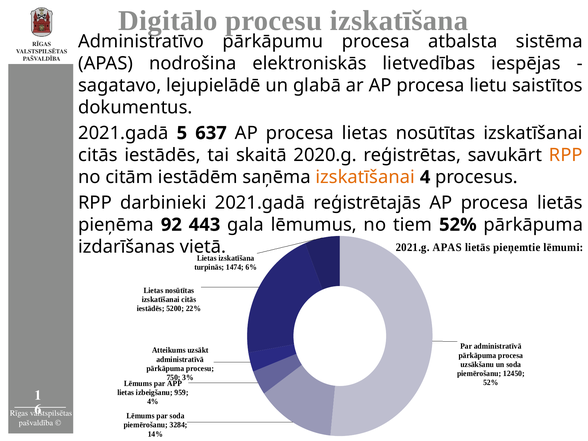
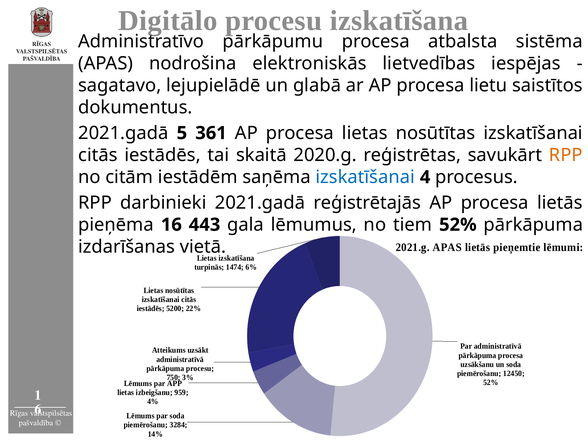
637: 637 -> 361
izskatīšanai at (365, 177) colour: orange -> blue
92: 92 -> 16
